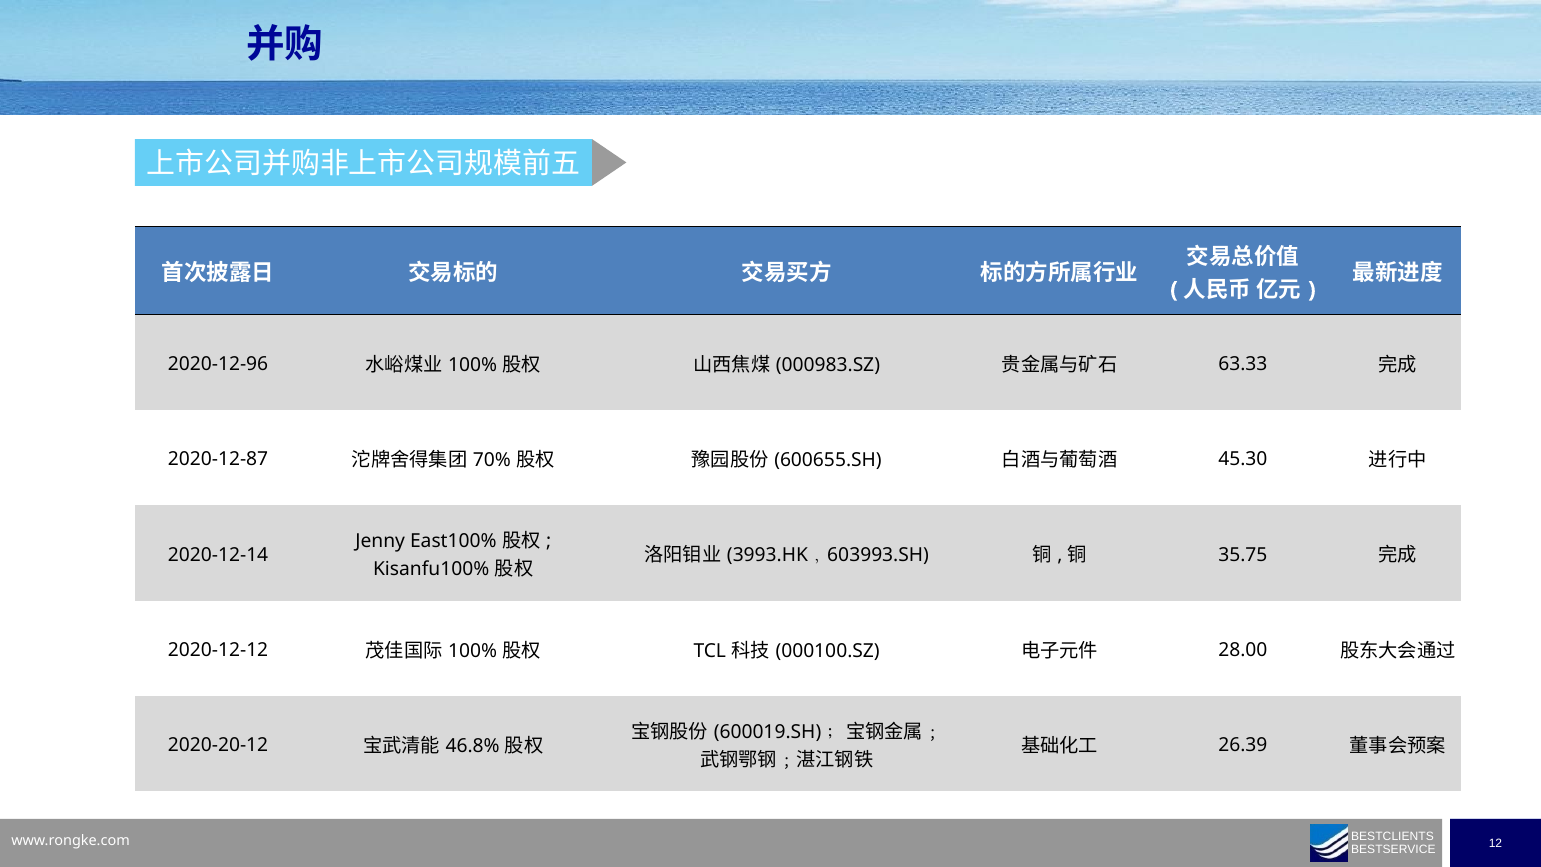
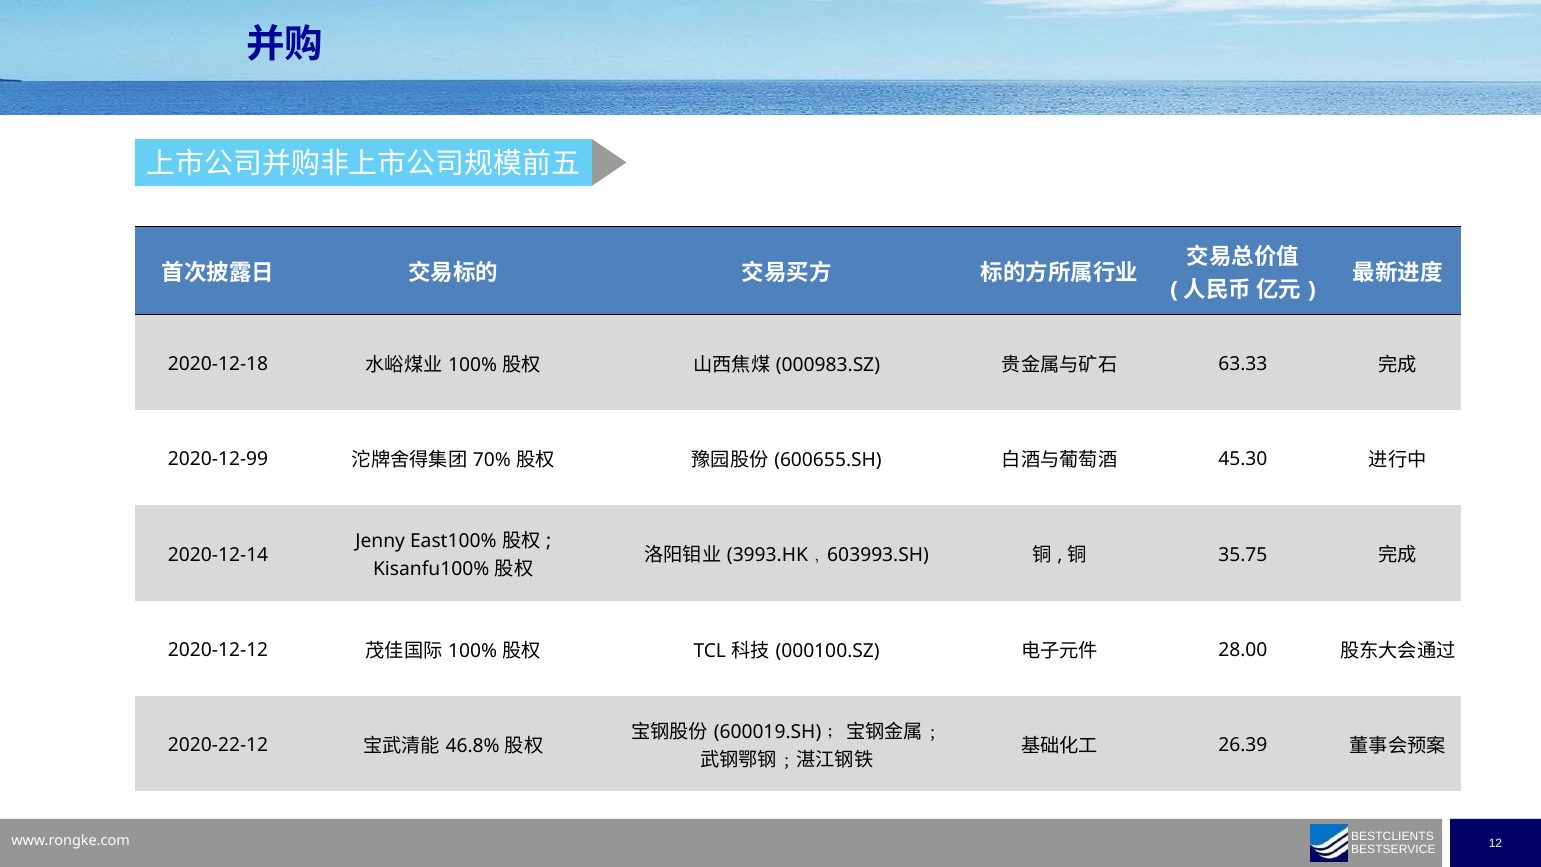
2020-12-96: 2020-12-96 -> 2020-12-18
2020-12-87: 2020-12-87 -> 2020-12-99
2020-20-12: 2020-20-12 -> 2020-22-12
